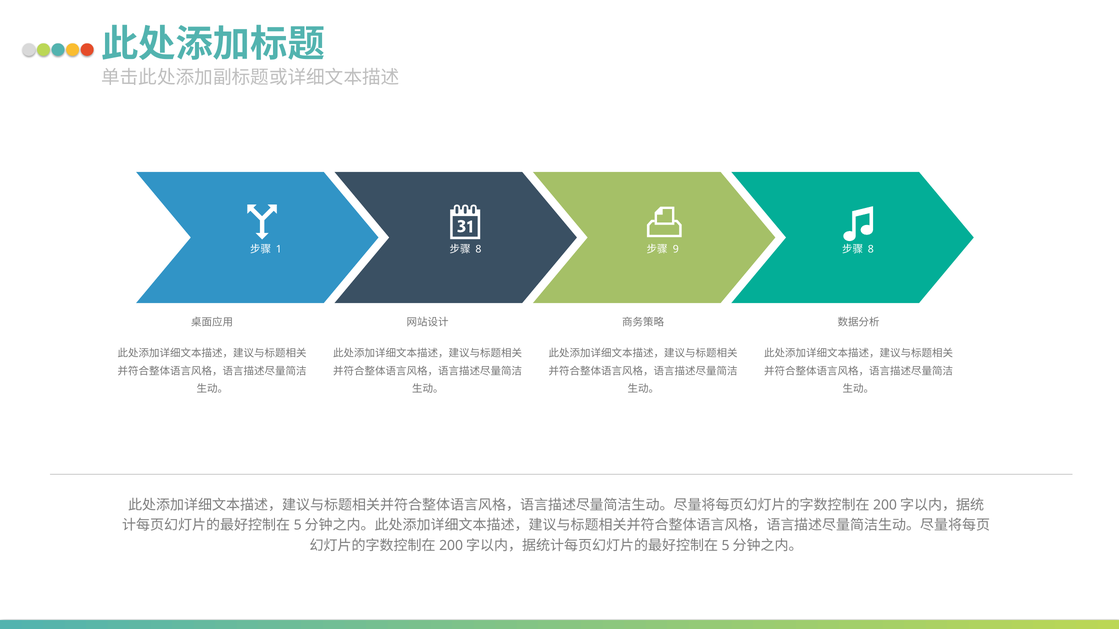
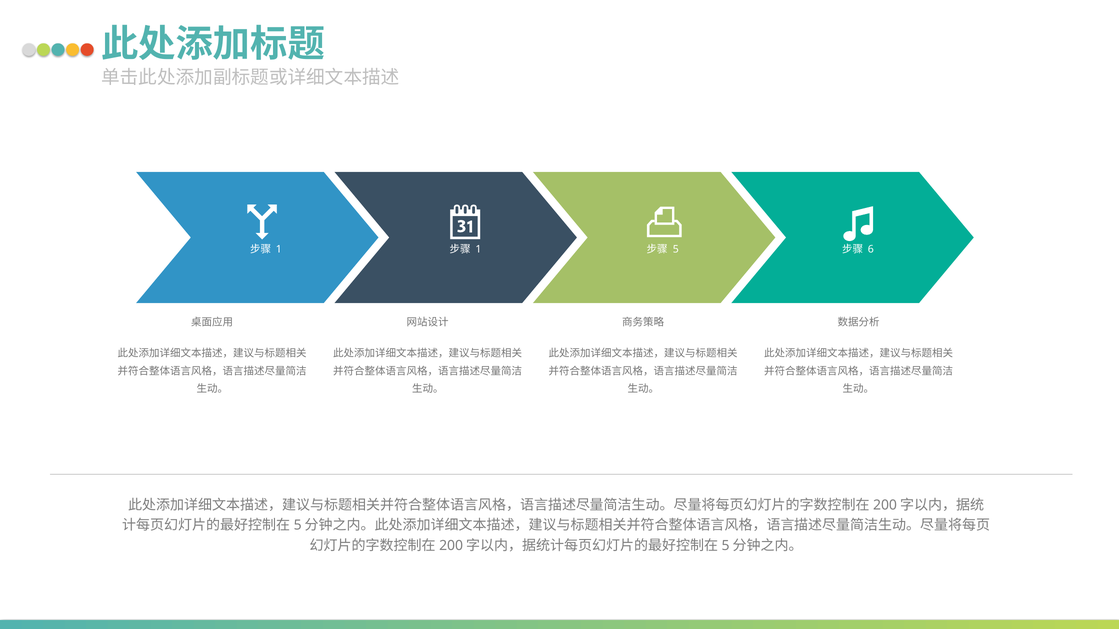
8 at (478, 249): 8 -> 1
9 at (676, 249): 9 -> 5
8 at (871, 249): 8 -> 6
